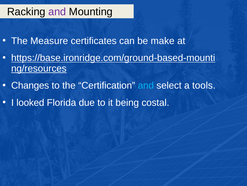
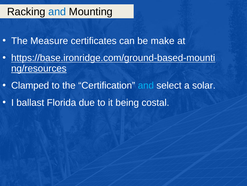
and at (57, 12) colour: purple -> blue
Changes: Changes -> Clamped
tools: tools -> solar
looked: looked -> ballast
